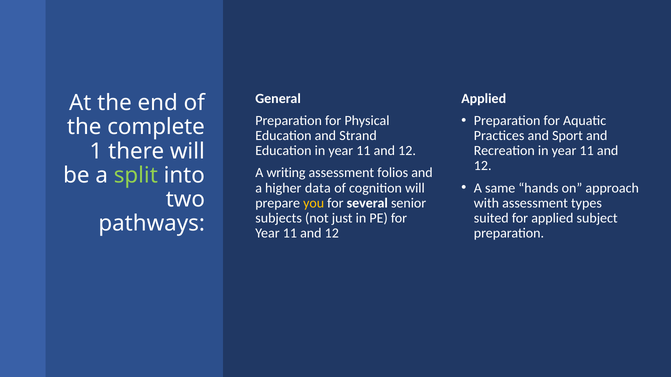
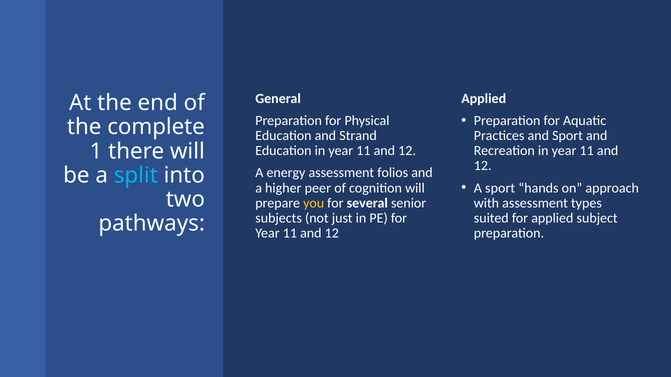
writing: writing -> energy
split colour: light green -> light blue
A same: same -> sport
data: data -> peer
